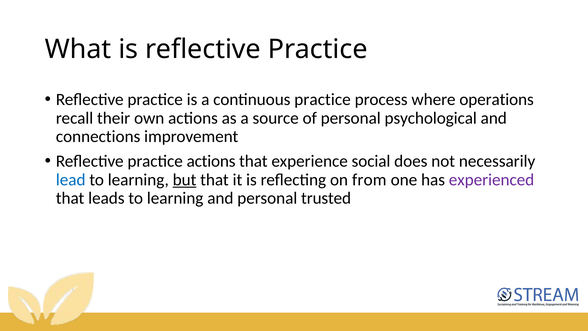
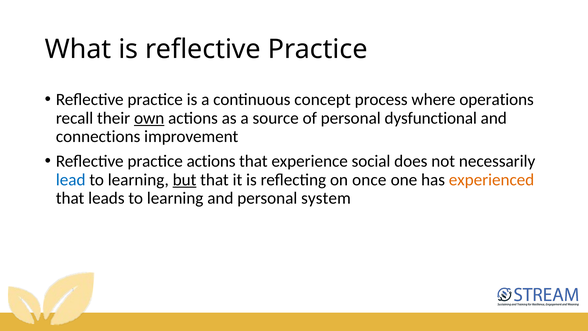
continuous practice: practice -> concept
own underline: none -> present
psychological: psychological -> dysfunctional
from: from -> once
experienced colour: purple -> orange
trusted: trusted -> system
